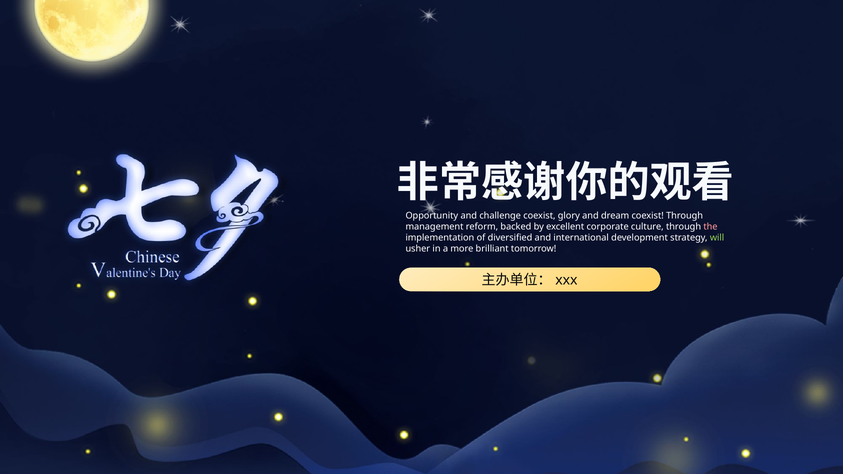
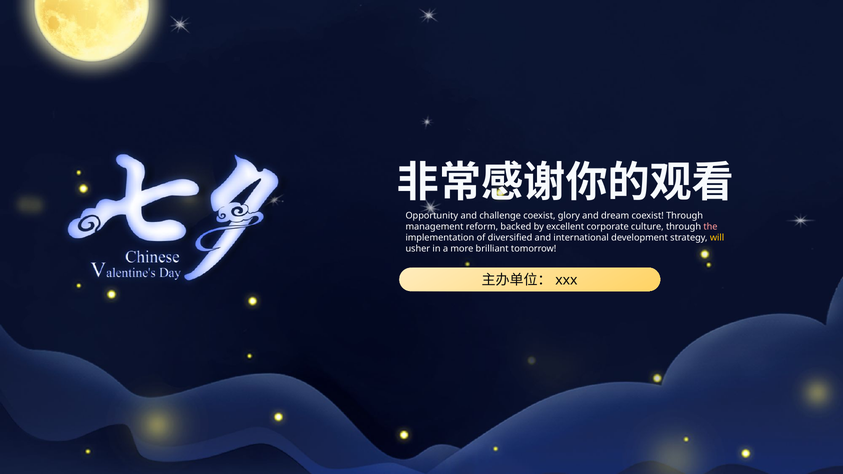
will colour: light green -> yellow
